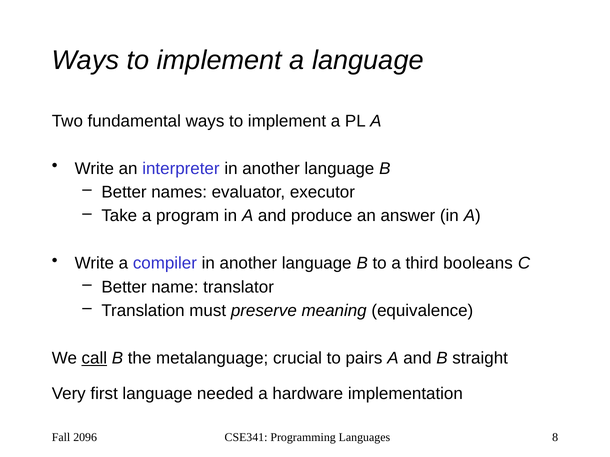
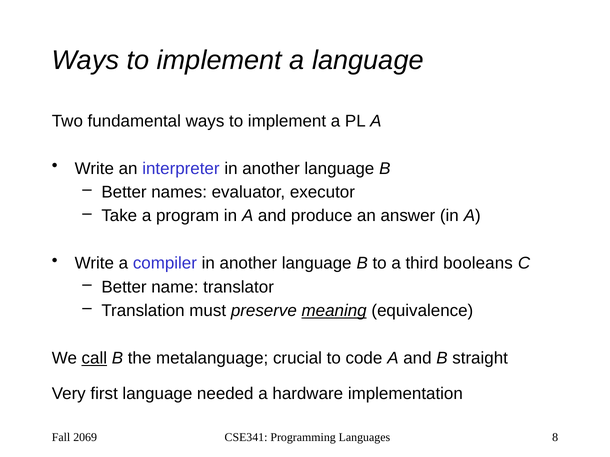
meaning underline: none -> present
pairs: pairs -> code
2096: 2096 -> 2069
